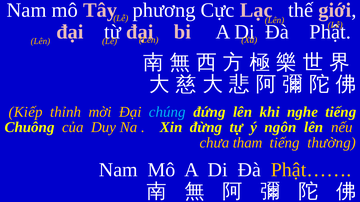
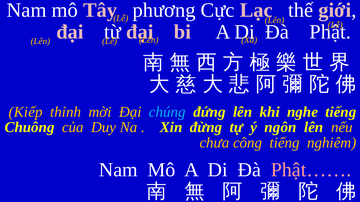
tham: tham -> công
thường: thường -> nghiêm
Phật…… colour: yellow -> pink
